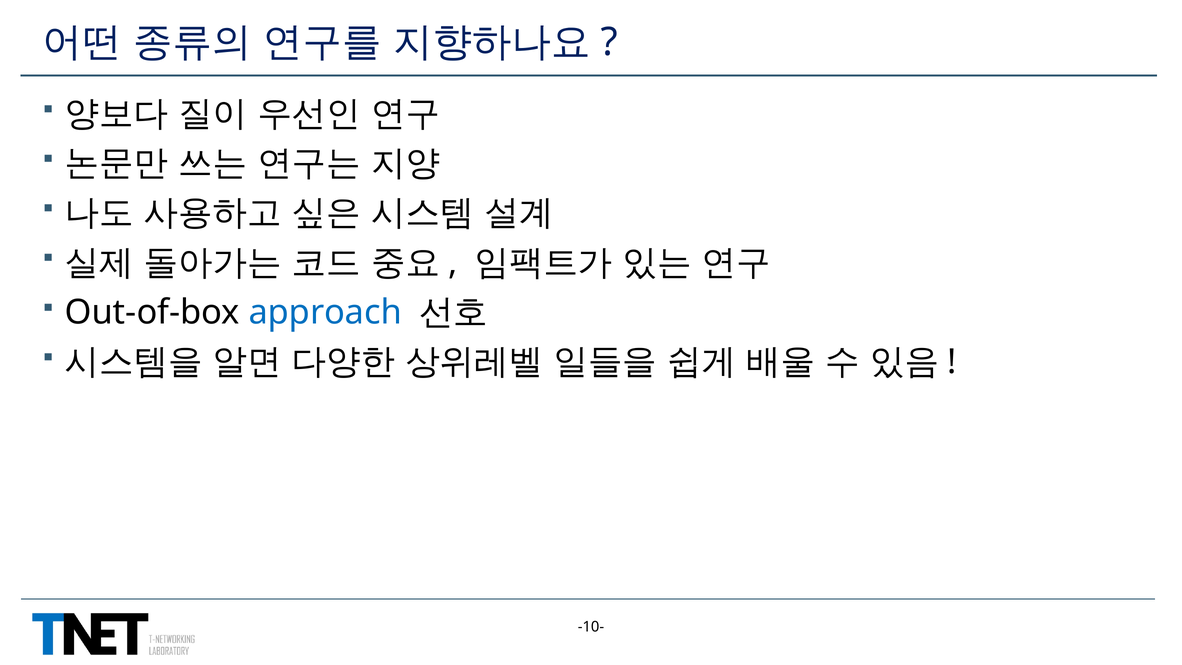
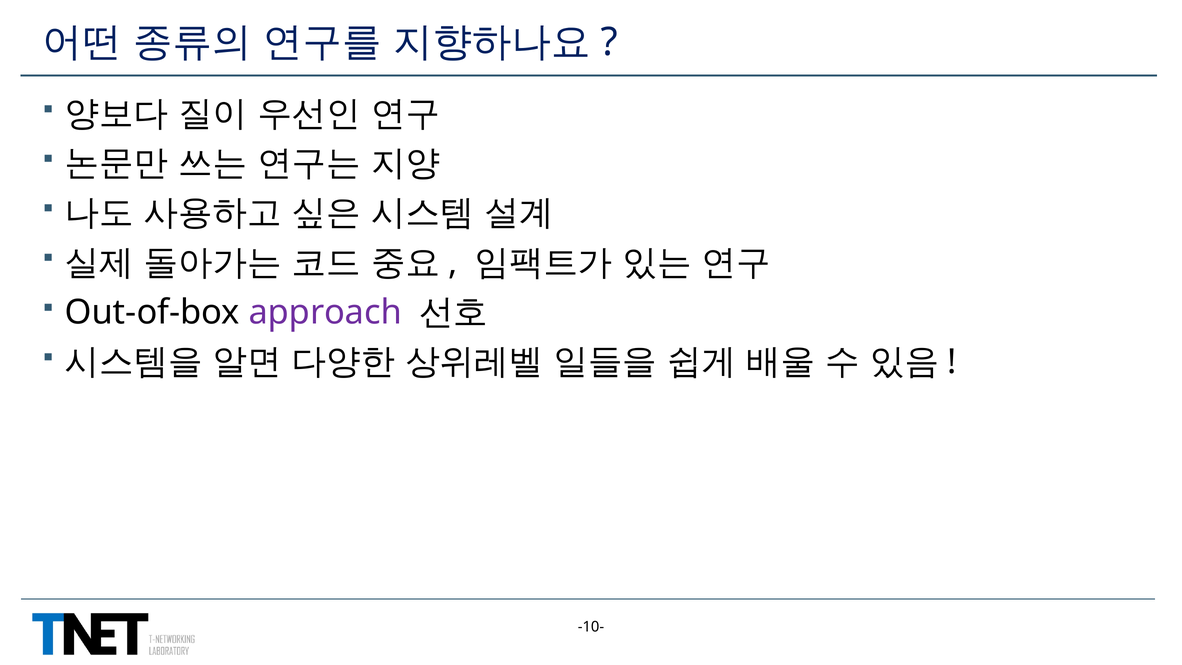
approach colour: blue -> purple
